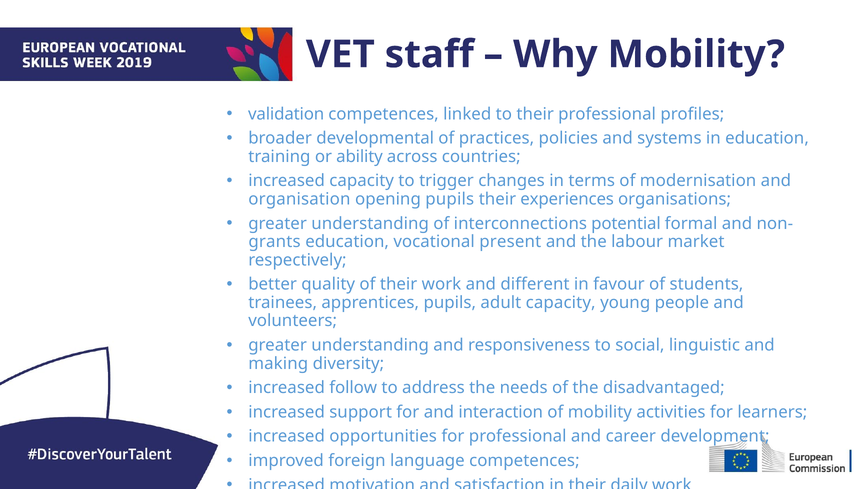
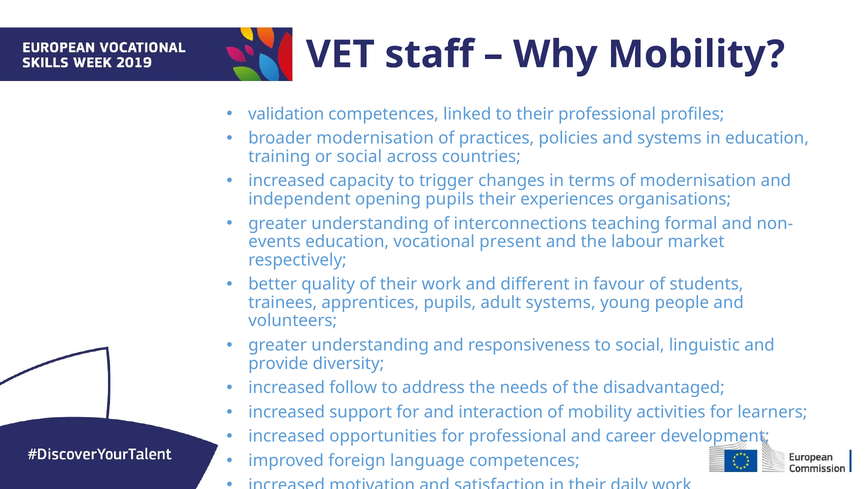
broader developmental: developmental -> modernisation
or ability: ability -> social
organisation: organisation -> independent
potential: potential -> teaching
grants: grants -> events
adult capacity: capacity -> systems
making: making -> provide
